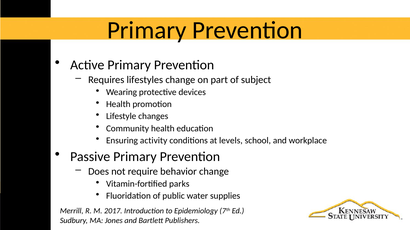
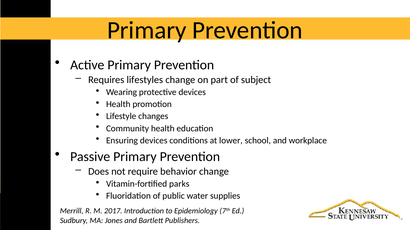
Ensuring activity: activity -> devices
levels: levels -> lower
